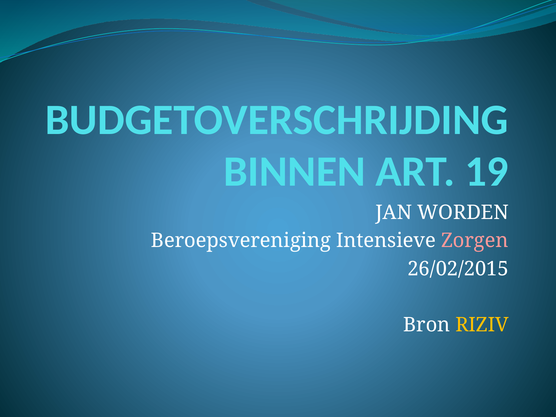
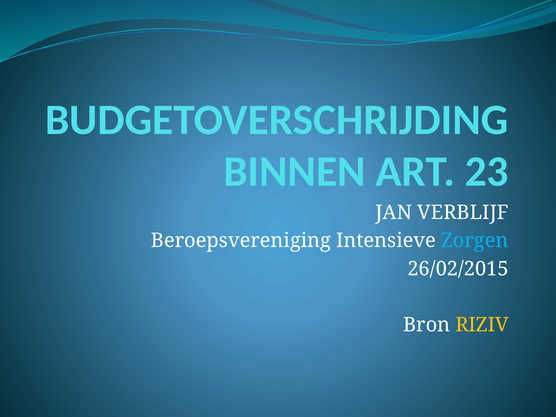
19: 19 -> 23
WORDEN: WORDEN -> VERBLIJF
Zorgen colour: pink -> light blue
